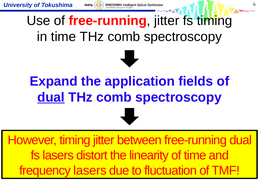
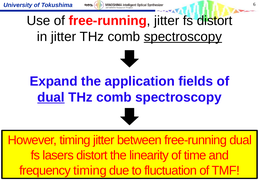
fs timing: timing -> distort
in time: time -> jitter
spectroscopy at (183, 37) underline: none -> present
frequency lasers: lasers -> timing
